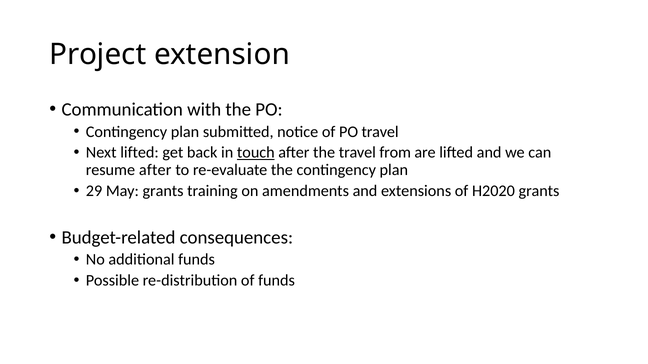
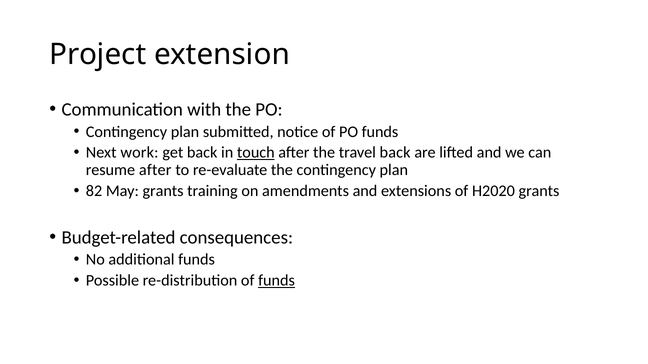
PO travel: travel -> funds
Next lifted: lifted -> work
travel from: from -> back
29: 29 -> 82
funds at (277, 281) underline: none -> present
